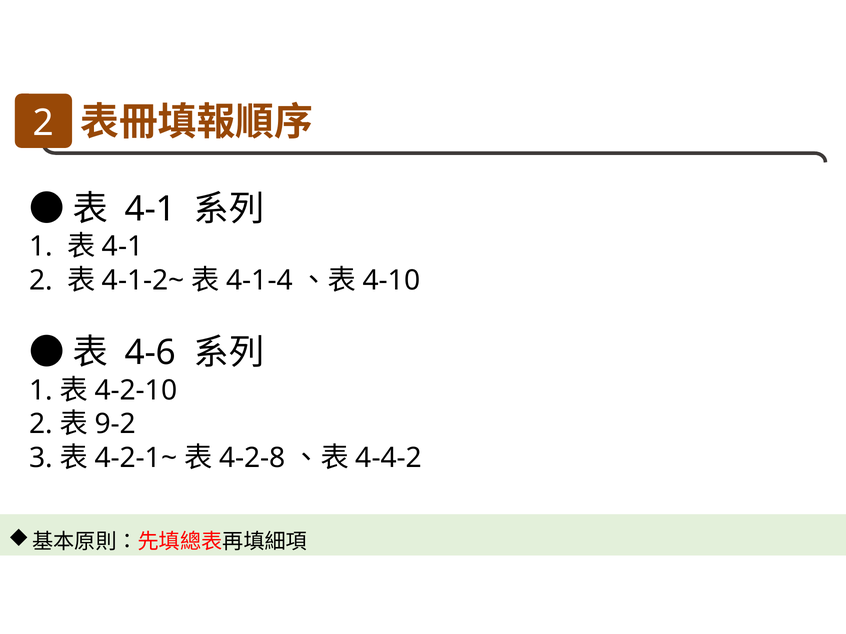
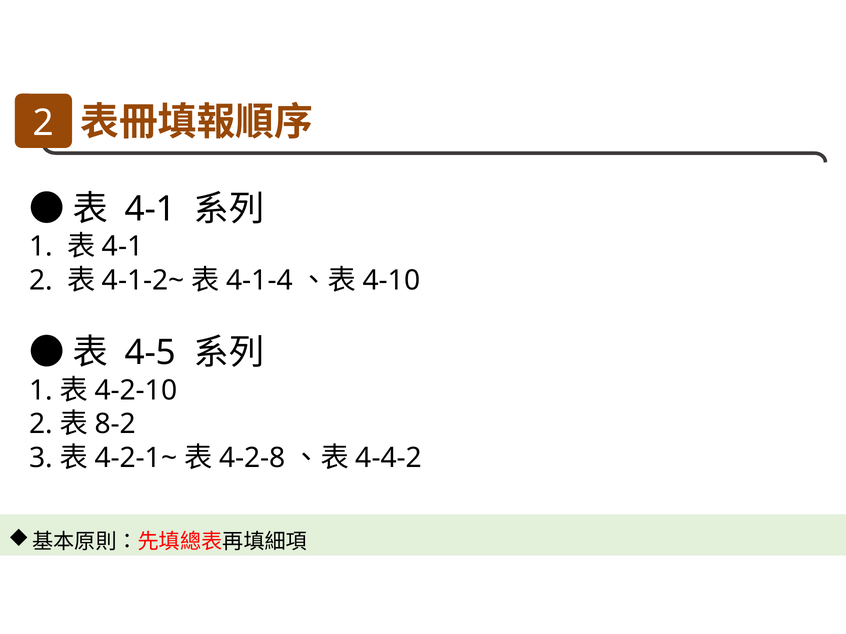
4-6: 4-6 -> 4-5
9-2: 9-2 -> 8-2
